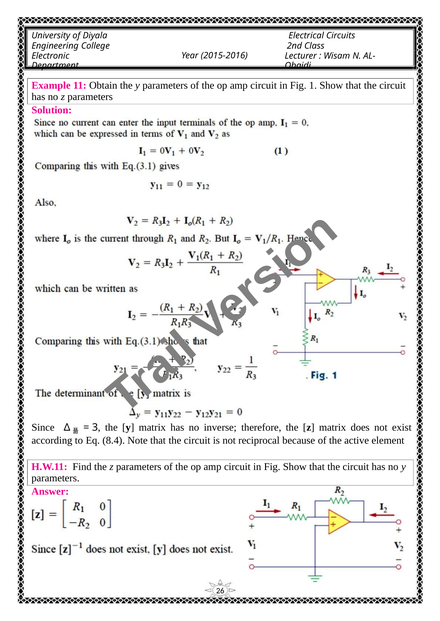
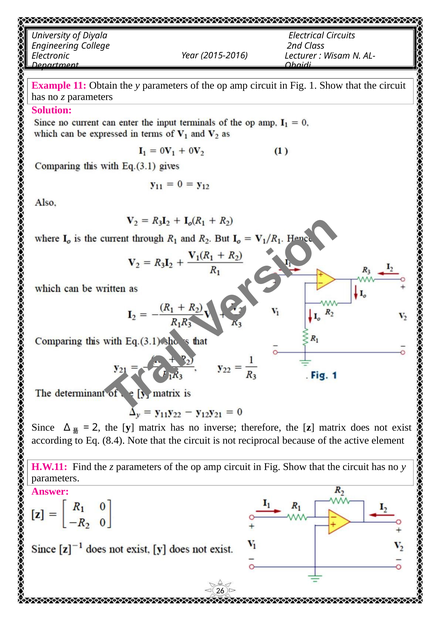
3: 3 -> 2
